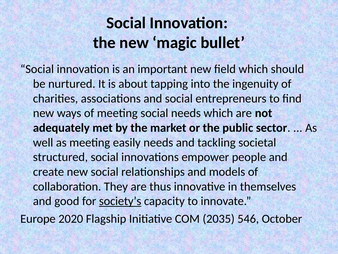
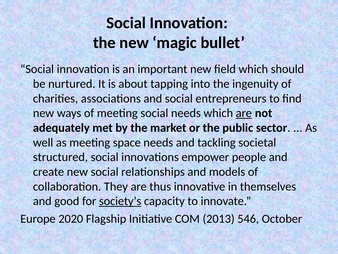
are at (244, 113) underline: none -> present
easily: easily -> space
2035: 2035 -> 2013
